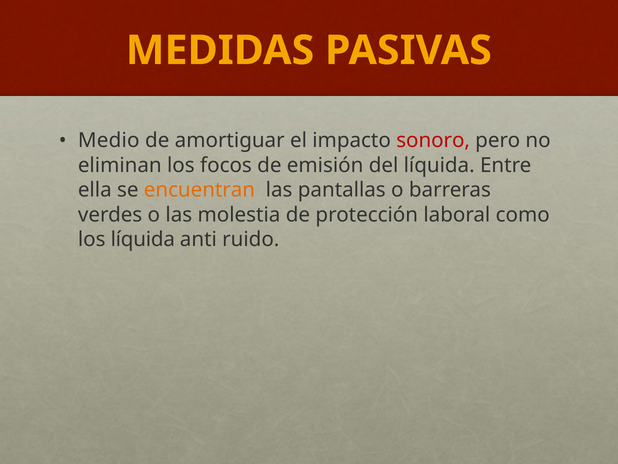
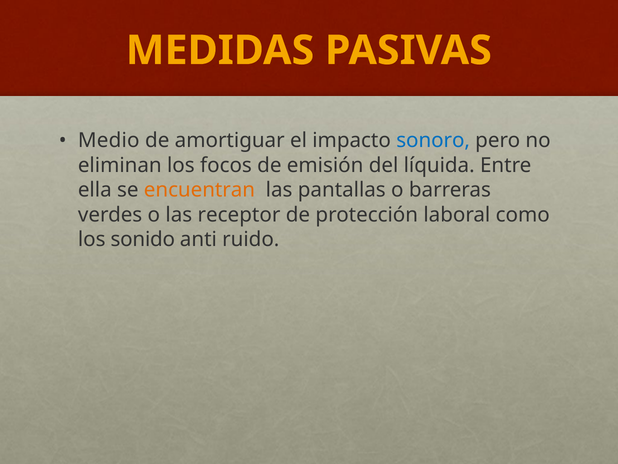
sonoro colour: red -> blue
molestia: molestia -> receptor
los líquida: líquida -> sonido
